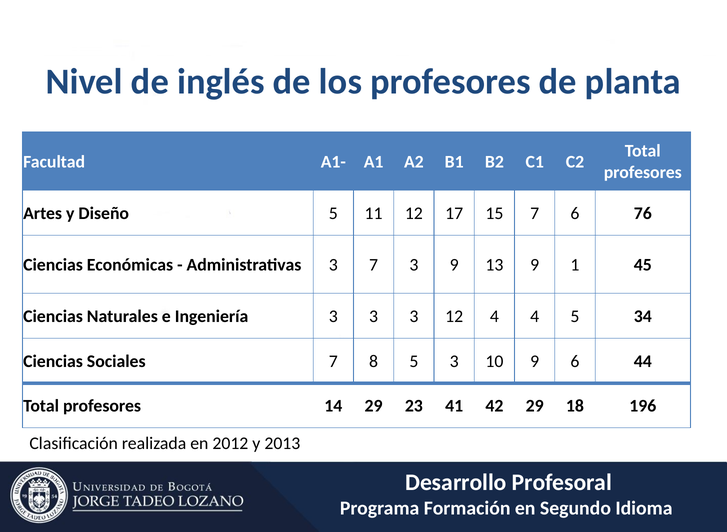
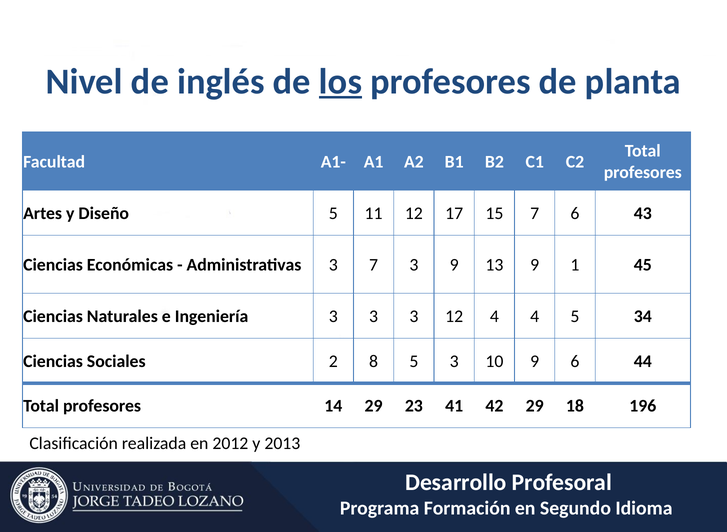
los underline: none -> present
76: 76 -> 43
Sociales 7: 7 -> 2
